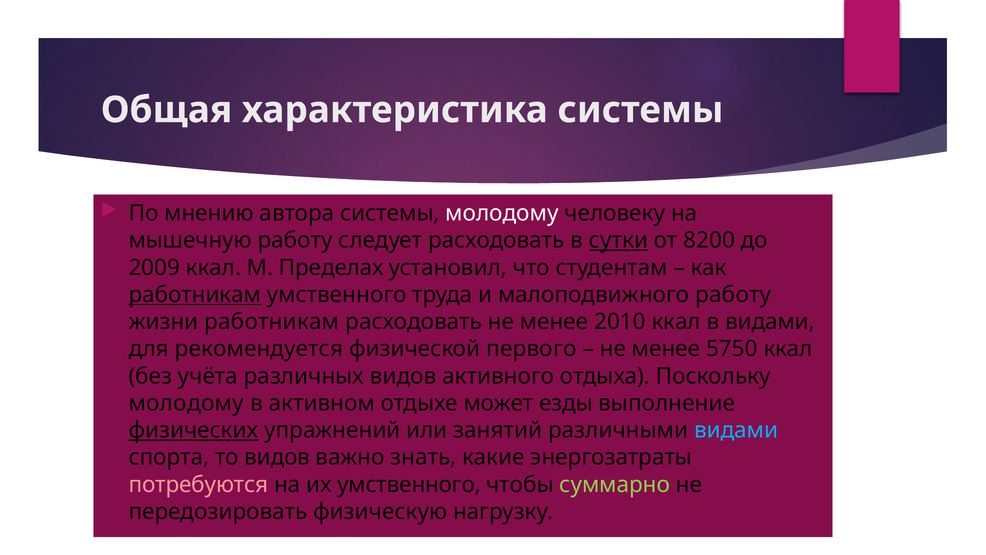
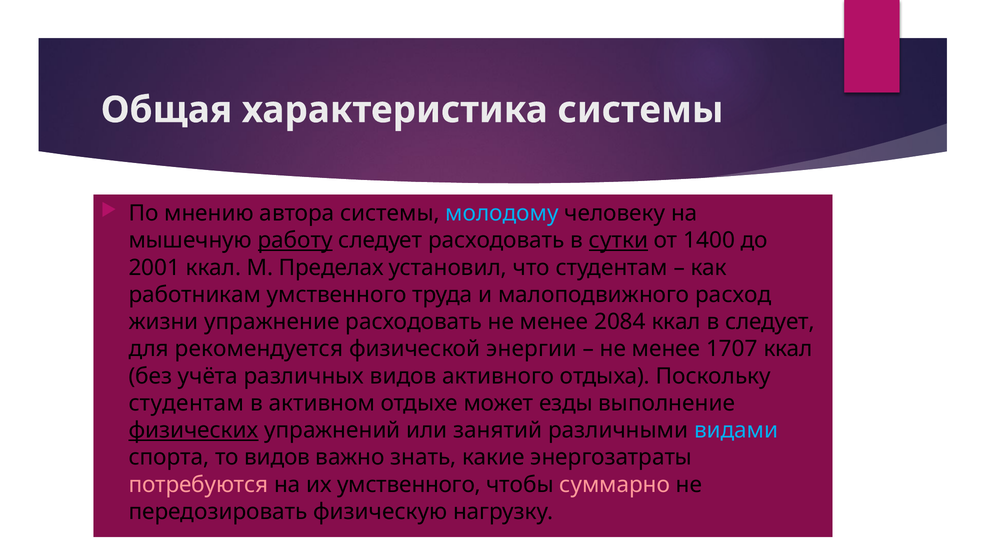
молодому at (502, 213) colour: white -> light blue
работу at (295, 240) underline: none -> present
8200: 8200 -> 1400
2009: 2009 -> 2001
работникам at (195, 295) underline: present -> none
малоподвижного работу: работу -> расход
жизни работникам: работникам -> упражнение
2010: 2010 -> 2084
в видами: видами -> следует
первого: первого -> энергии
5750: 5750 -> 1707
молодому at (186, 403): молодому -> студентам
суммарно colour: light green -> pink
